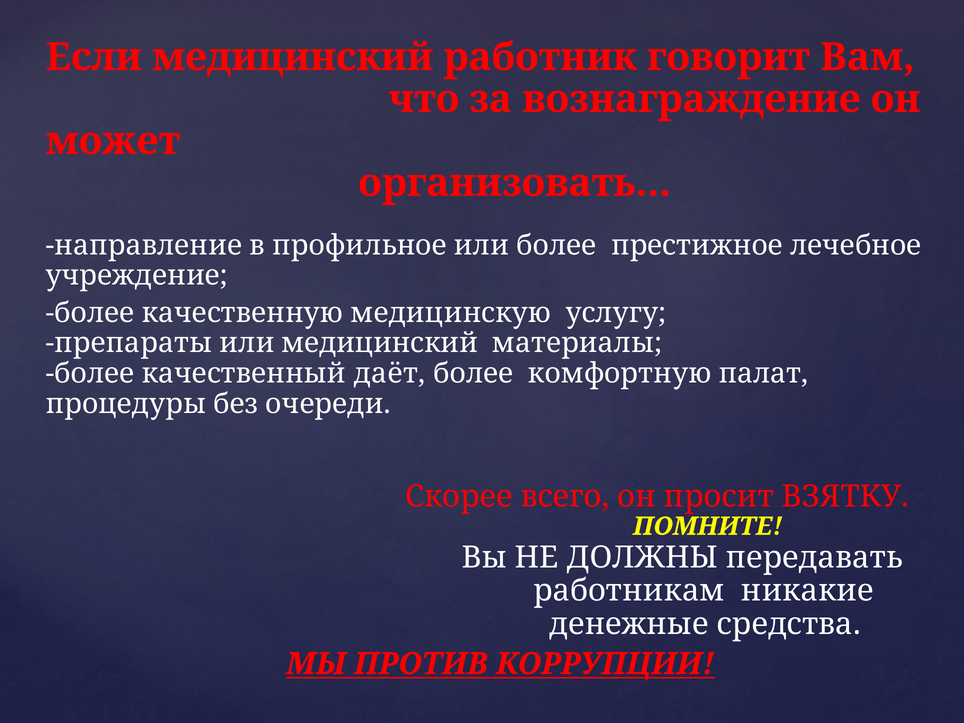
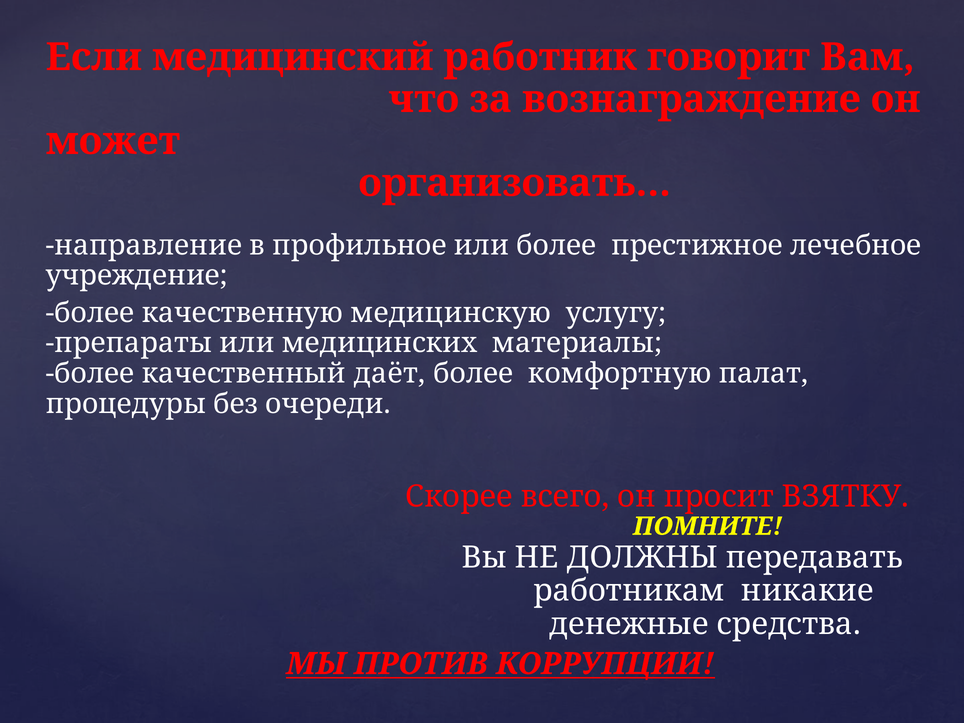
или медицинский: медицинский -> медицинских
